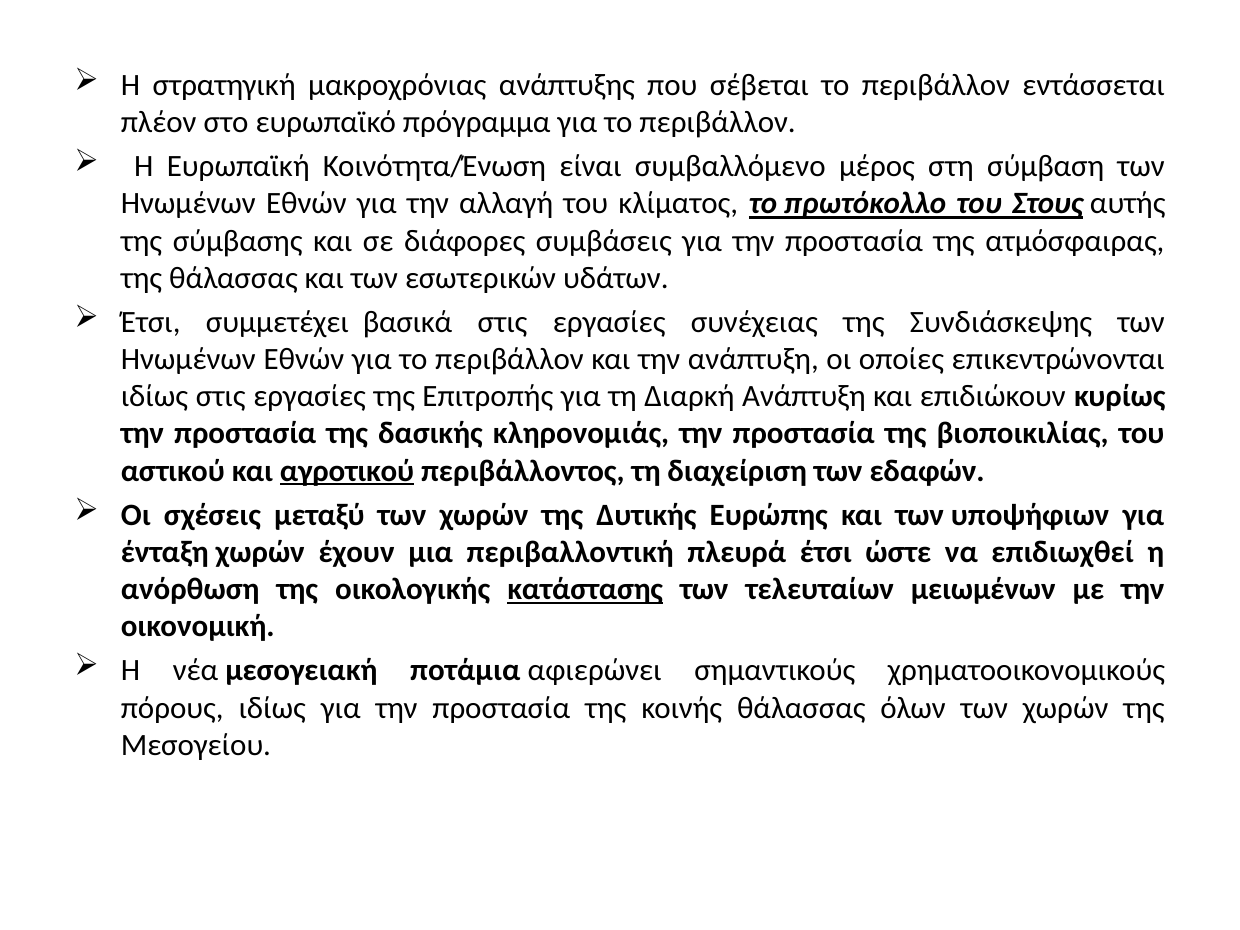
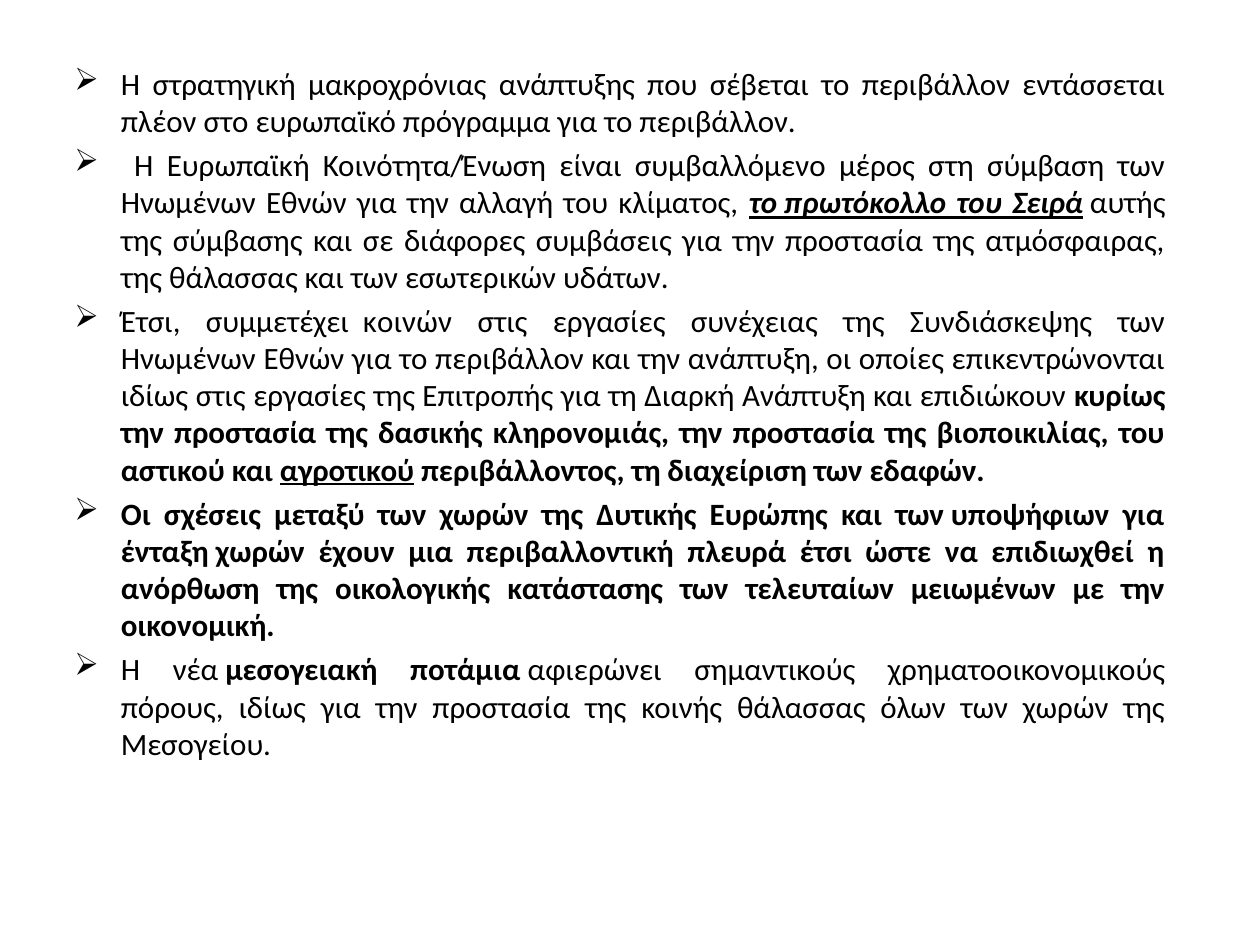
Στους: Στους -> Σειρά
βασικά: βασικά -> κοινών
κατάστασης underline: present -> none
